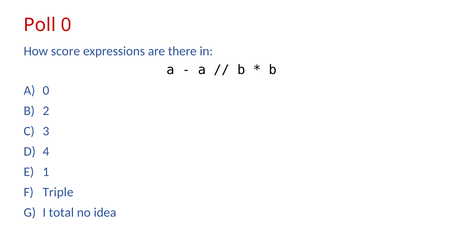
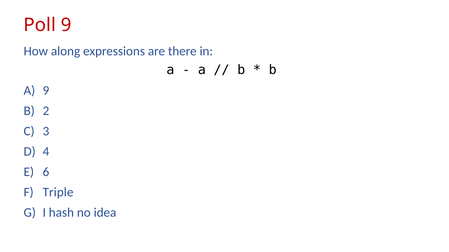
Poll 0: 0 -> 9
score: score -> along
A 0: 0 -> 9
1: 1 -> 6
total: total -> hash
